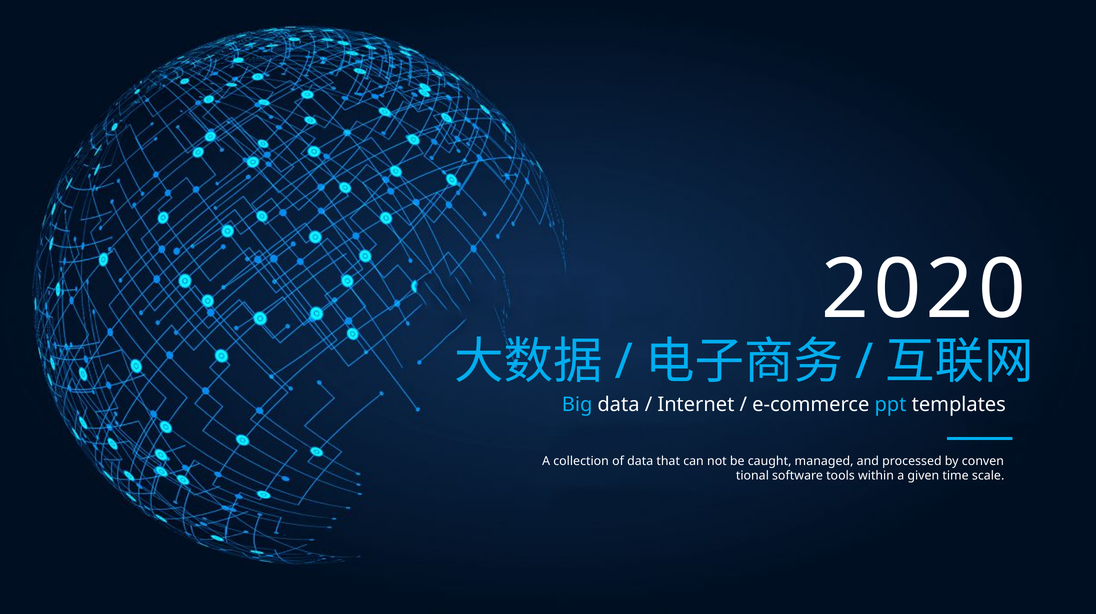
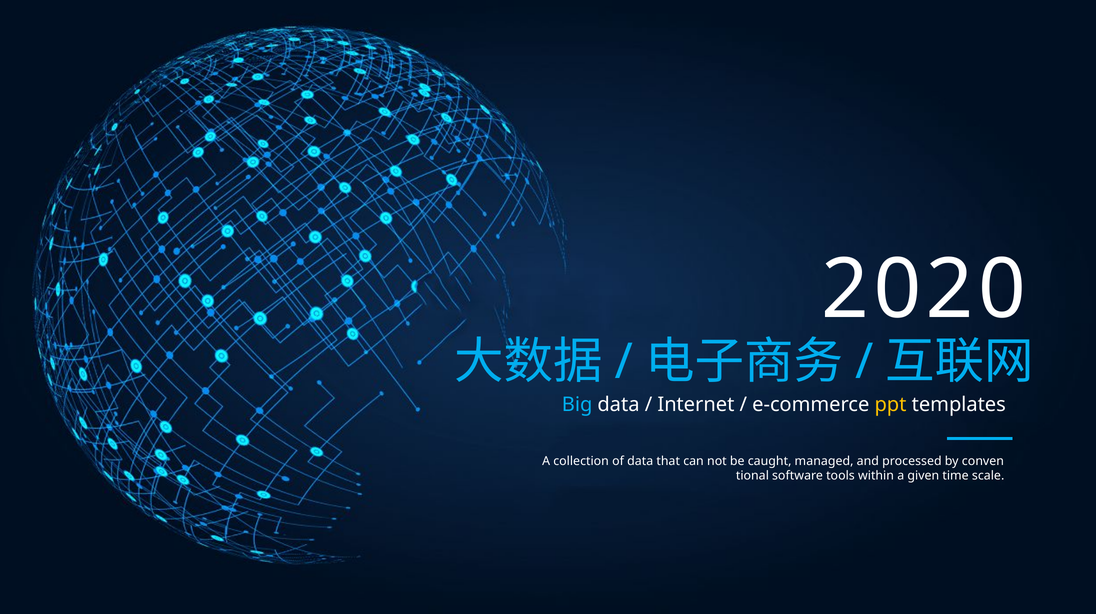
ppt colour: light blue -> yellow
